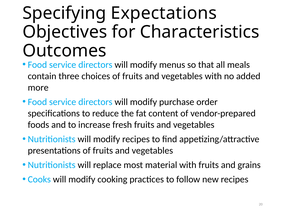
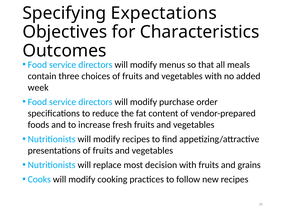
more: more -> week
material: material -> decision
